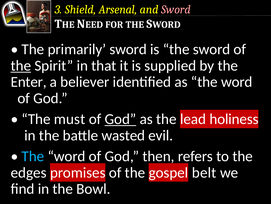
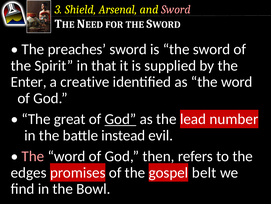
primarily: primarily -> preaches
the at (21, 65) underline: present -> none
believer: believer -> creative
must: must -> great
holiness: holiness -> number
wasted: wasted -> instead
The at (33, 156) colour: light blue -> pink
